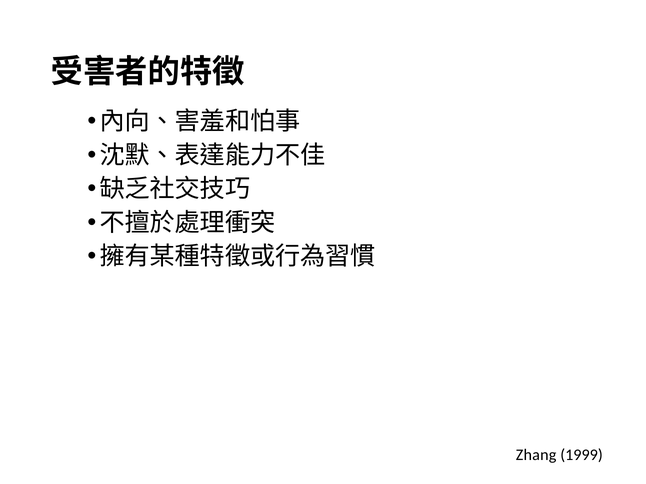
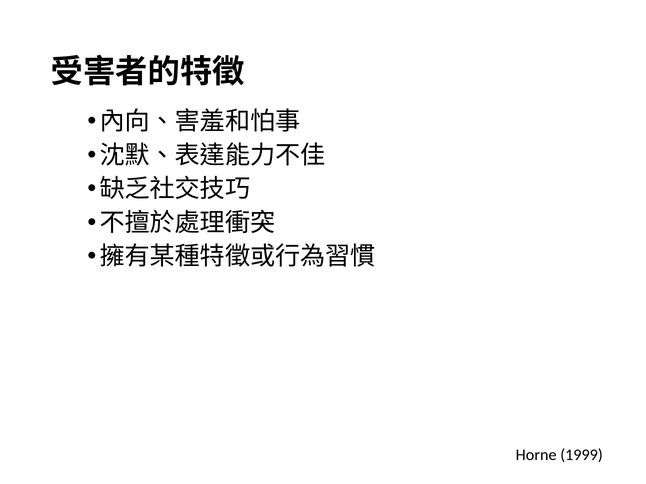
Zhang: Zhang -> Horne
